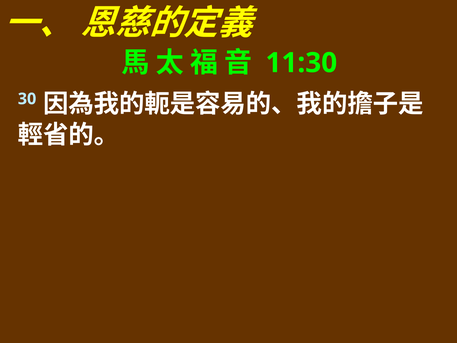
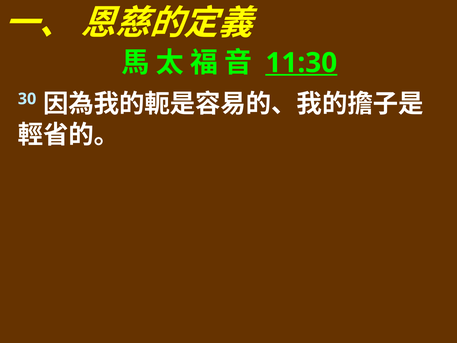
11:30 underline: none -> present
